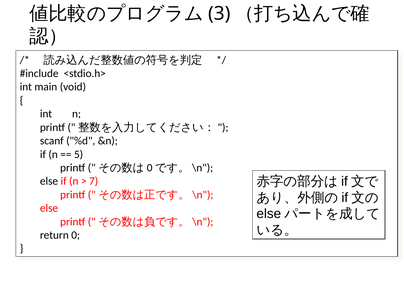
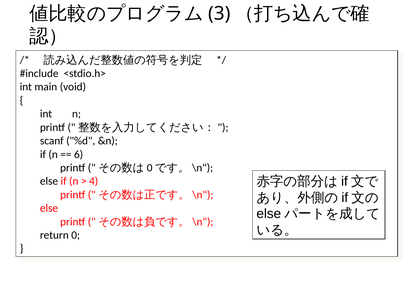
5: 5 -> 6
7: 7 -> 4
